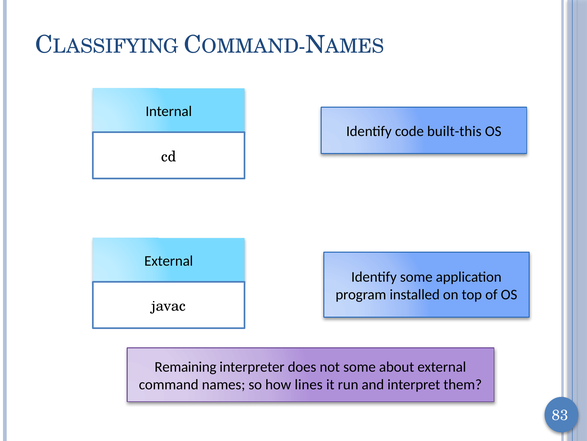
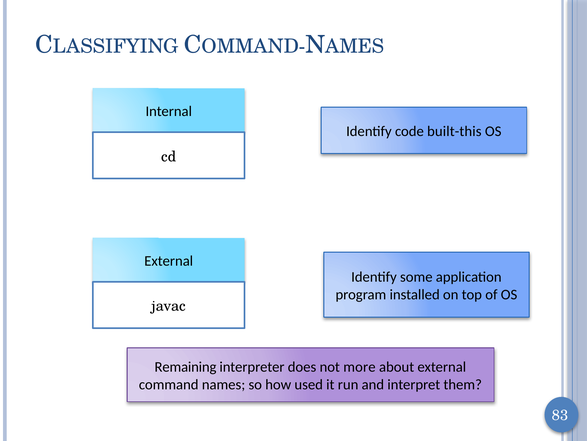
not some: some -> more
lines: lines -> used
